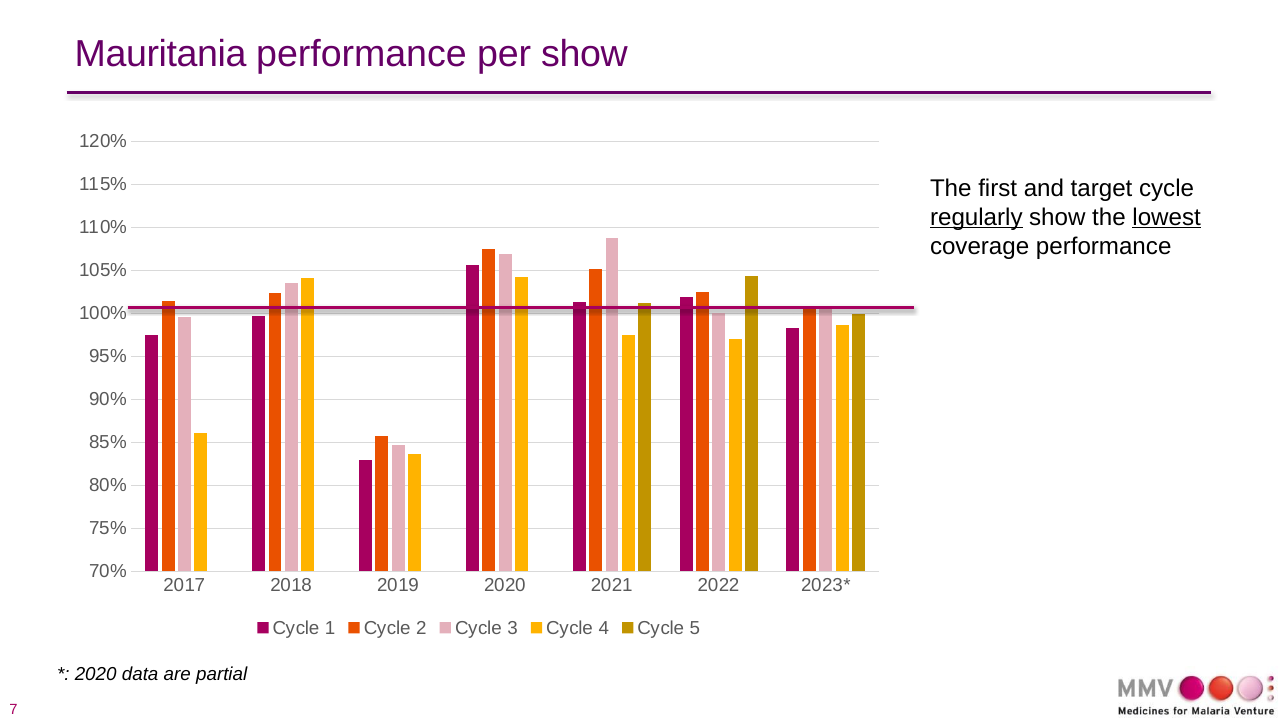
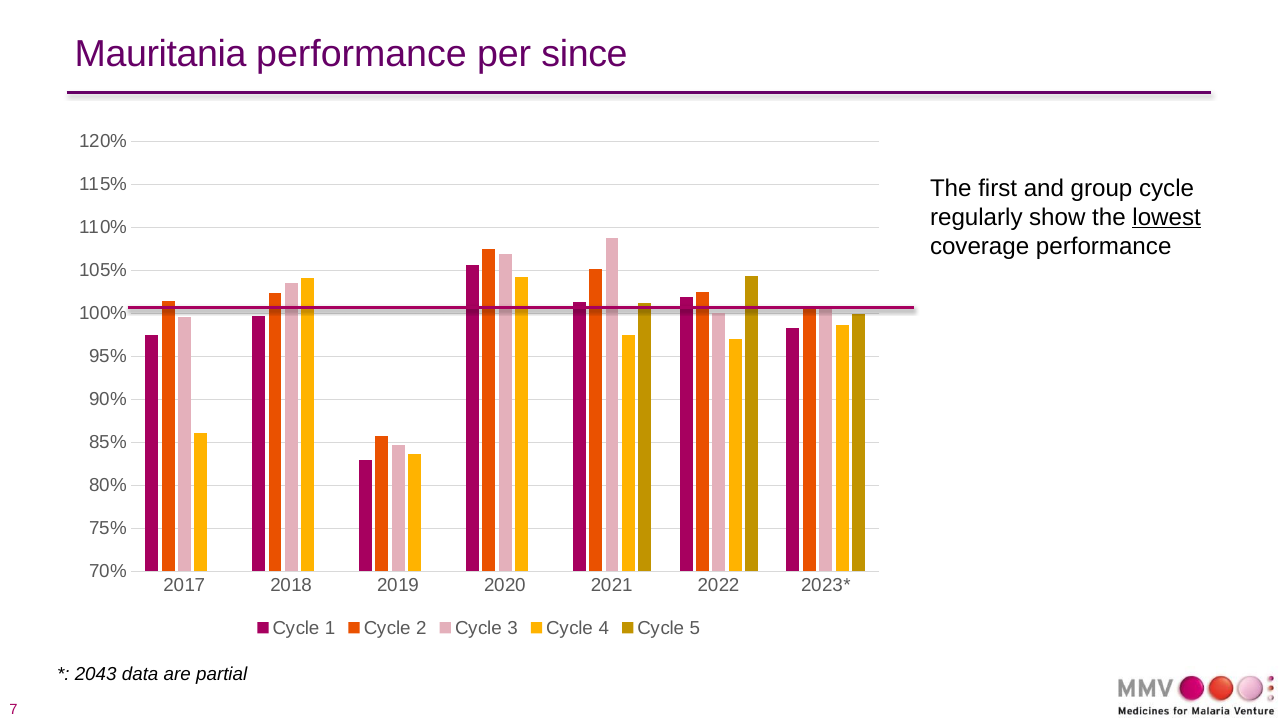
per show: show -> since
target: target -> group
regularly underline: present -> none
2020 at (96, 675): 2020 -> 2043
